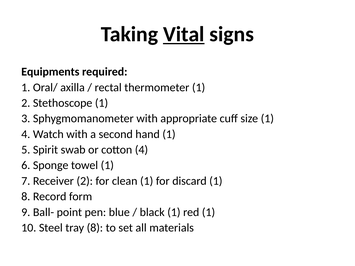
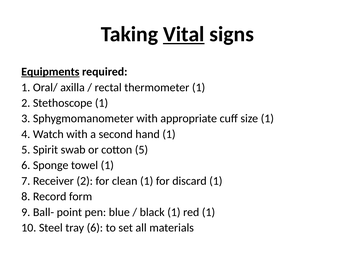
Equipments underline: none -> present
cotton 4: 4 -> 5
tray 8: 8 -> 6
